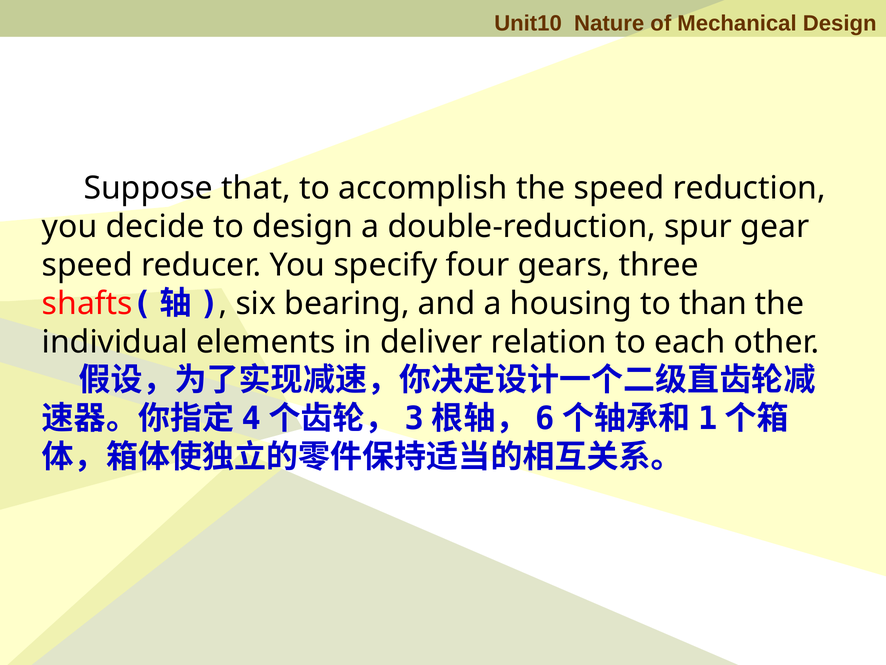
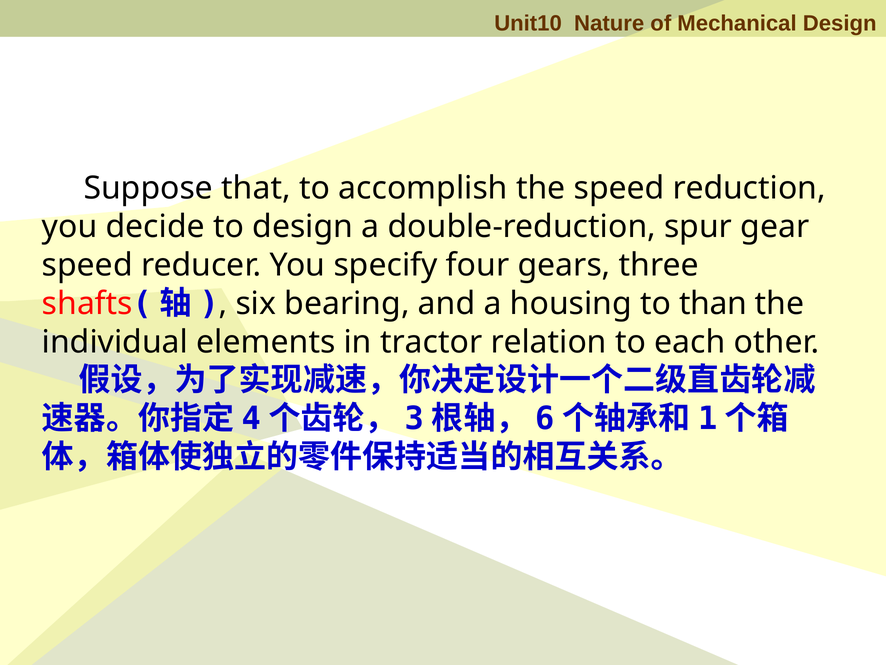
deliver: deliver -> tractor
